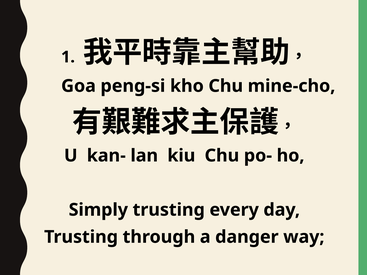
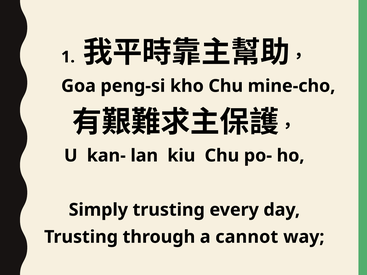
danger: danger -> cannot
